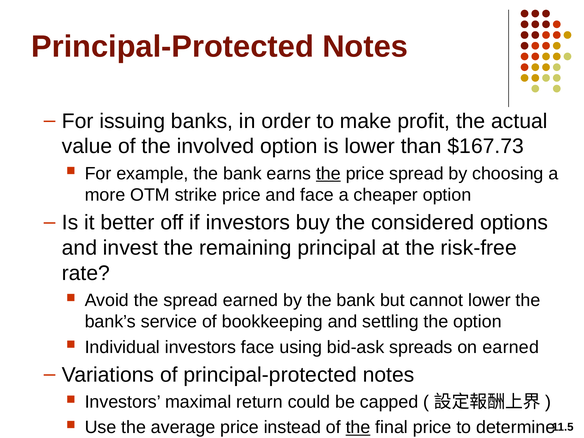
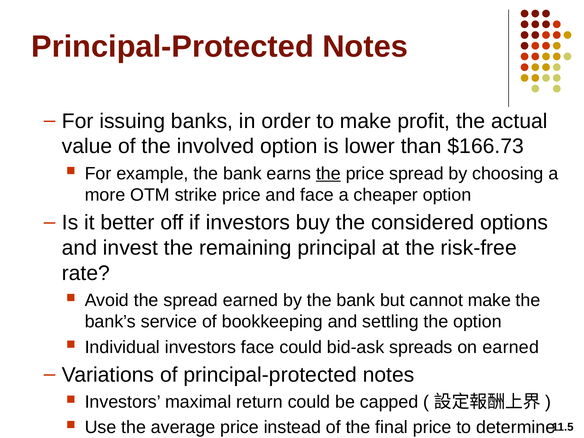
$167.73: $167.73 -> $166.73
cannot lower: lower -> make
face using: using -> could
the at (358, 427) underline: present -> none
